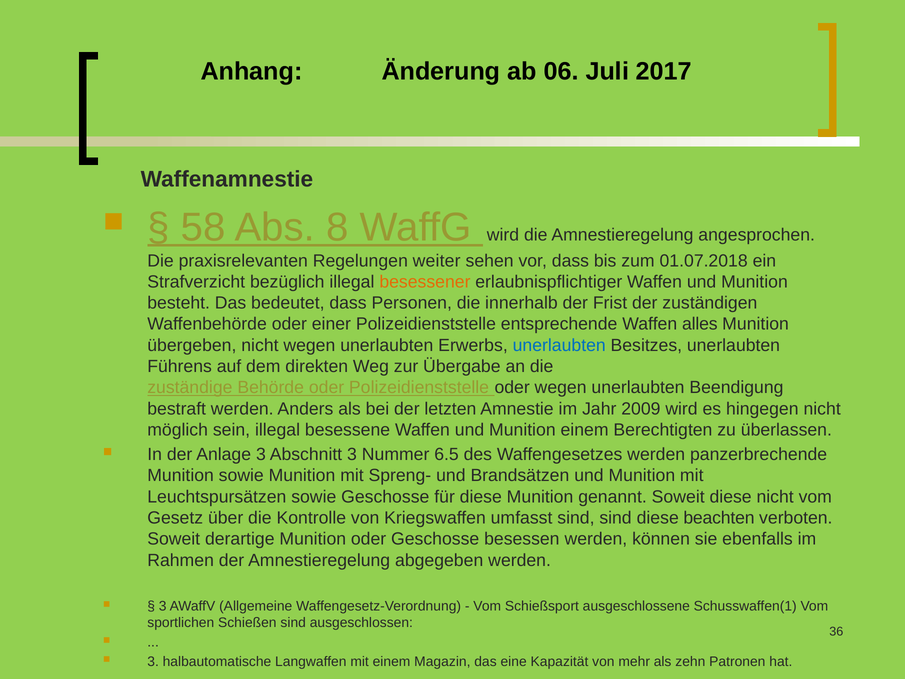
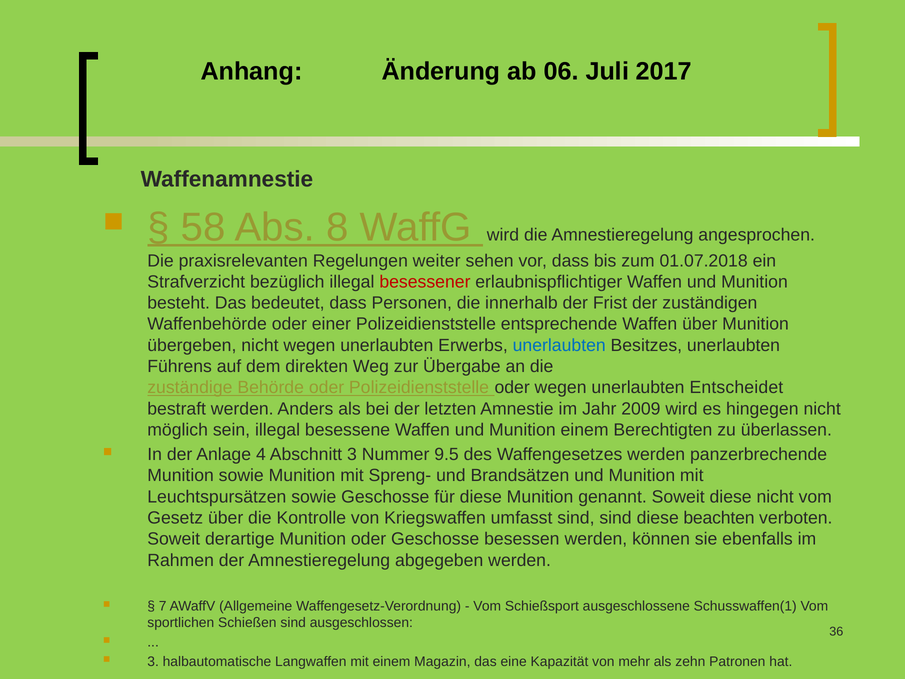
besessener colour: orange -> red
Waffen alles: alles -> über
Beendigung: Beendigung -> Entscheidet
Anlage 3: 3 -> 4
6.5: 6.5 -> 9.5
3 at (163, 606): 3 -> 7
